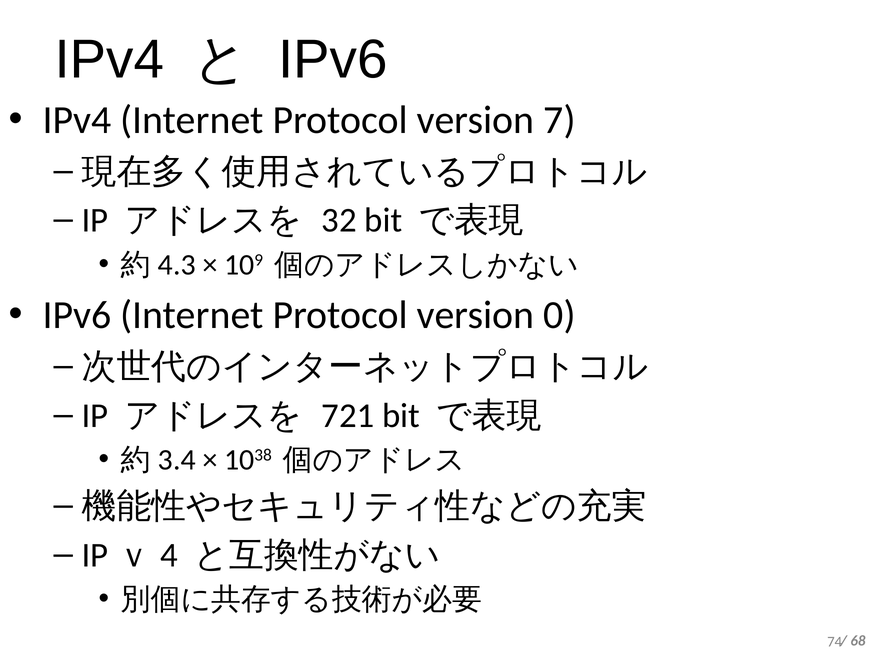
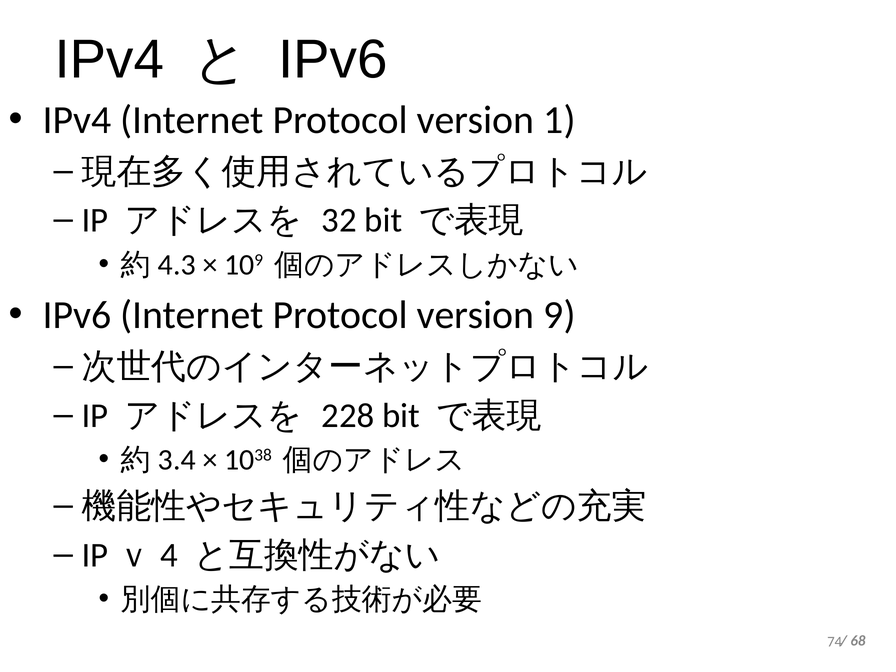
7: 7 -> 1
0: 0 -> 9
721: 721 -> 228
